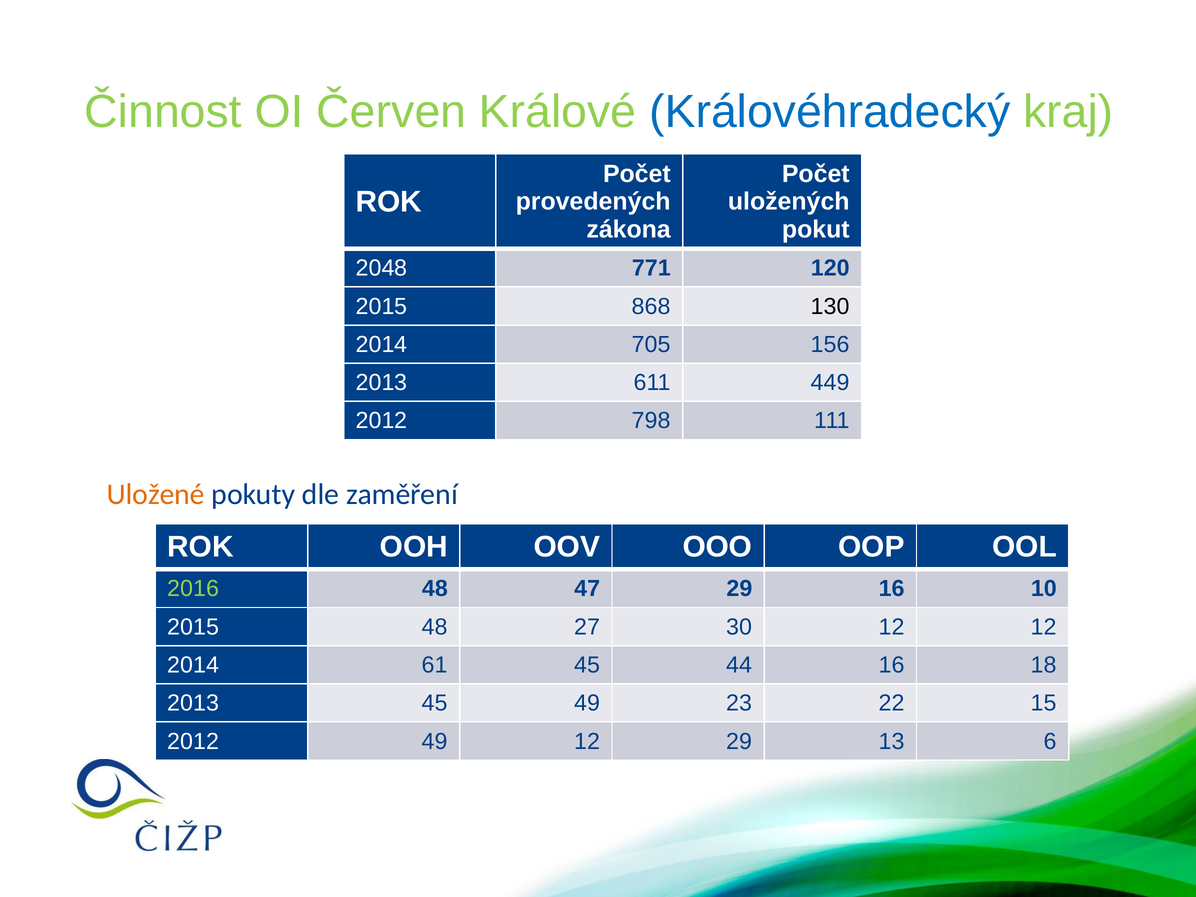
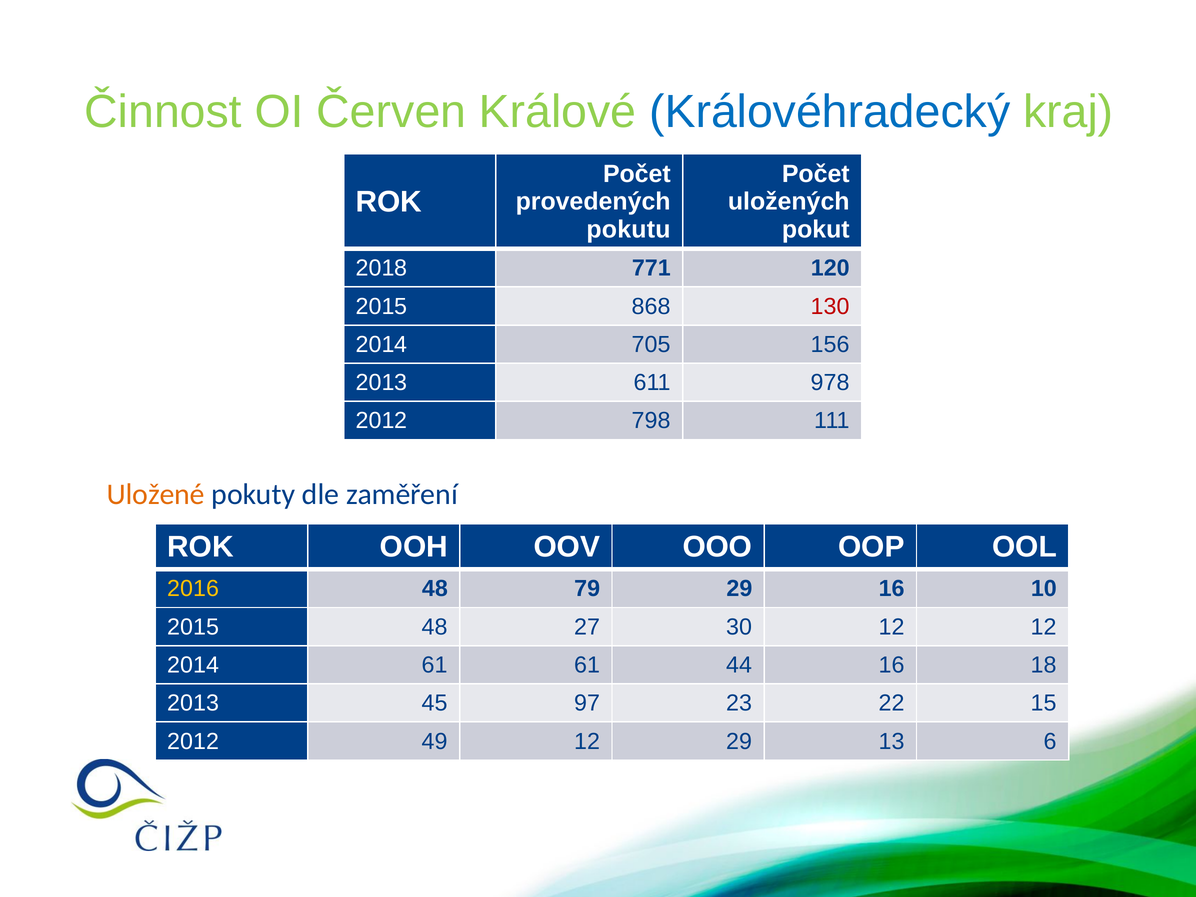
zákona: zákona -> pokutu
2048: 2048 -> 2018
130 colour: black -> red
449: 449 -> 978
2016 colour: light green -> yellow
47: 47 -> 79
61 45: 45 -> 61
45 49: 49 -> 97
